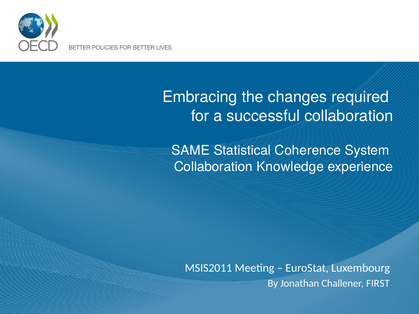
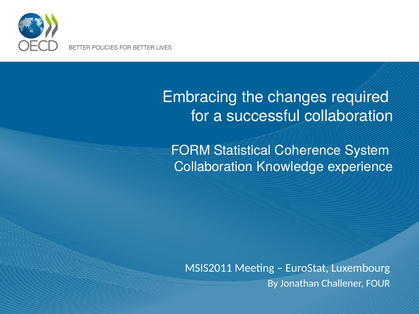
SAME: SAME -> FORM
FIRST: FIRST -> FOUR
